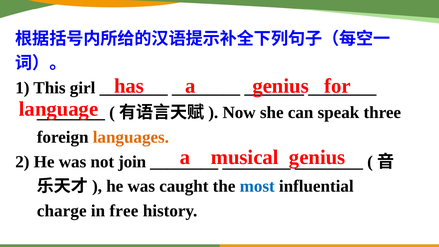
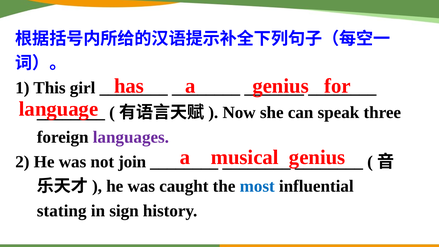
languages colour: orange -> purple
charge: charge -> stating
free: free -> sign
